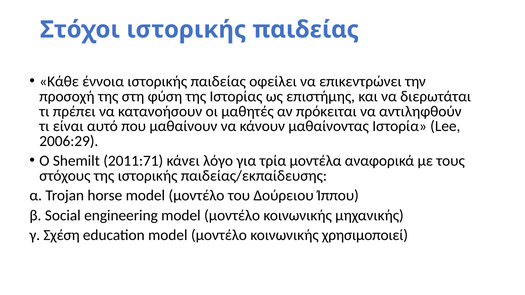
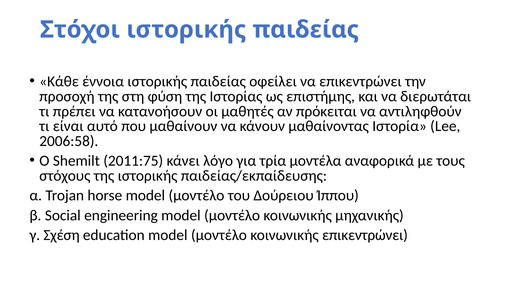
2006:29: 2006:29 -> 2006:58
2011:71: 2011:71 -> 2011:75
κοινωνικής χρησιμοποιεί: χρησιμοποιεί -> επικεντρώνει
